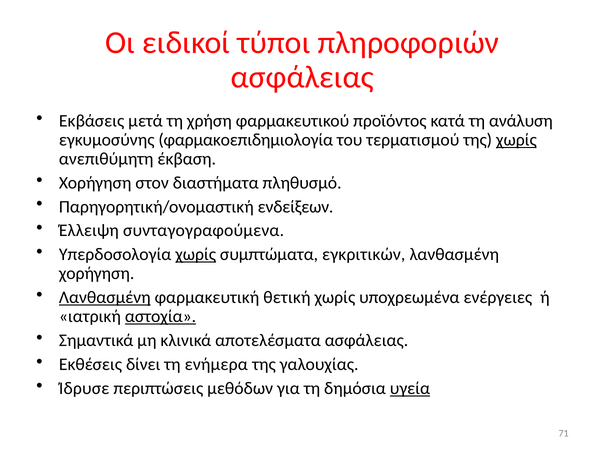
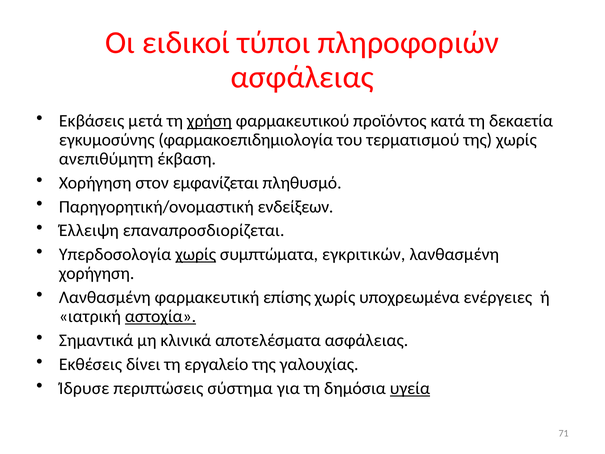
χρήση underline: none -> present
ανάλυση: ανάλυση -> δεκαετία
χωρίς at (516, 140) underline: present -> none
διαστήματα: διαστήματα -> εμφανίζεται
συνταγογραφούμενα: συνταγογραφούμενα -> επαναπροσδιορίζεται
Λανθασμένη at (105, 297) underline: present -> none
θετική: θετική -> επίσης
ενήμερα: ενήμερα -> εργαλείο
μεθόδων: μεθόδων -> σύστημα
